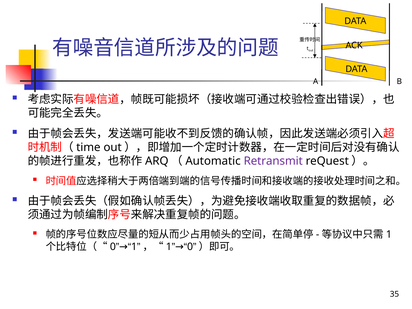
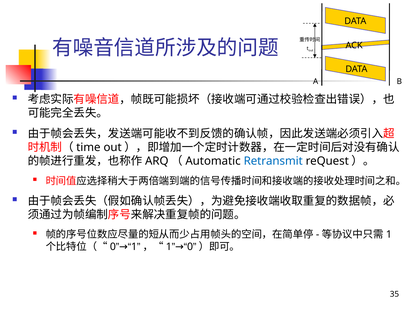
Retransmit colour: purple -> blue
